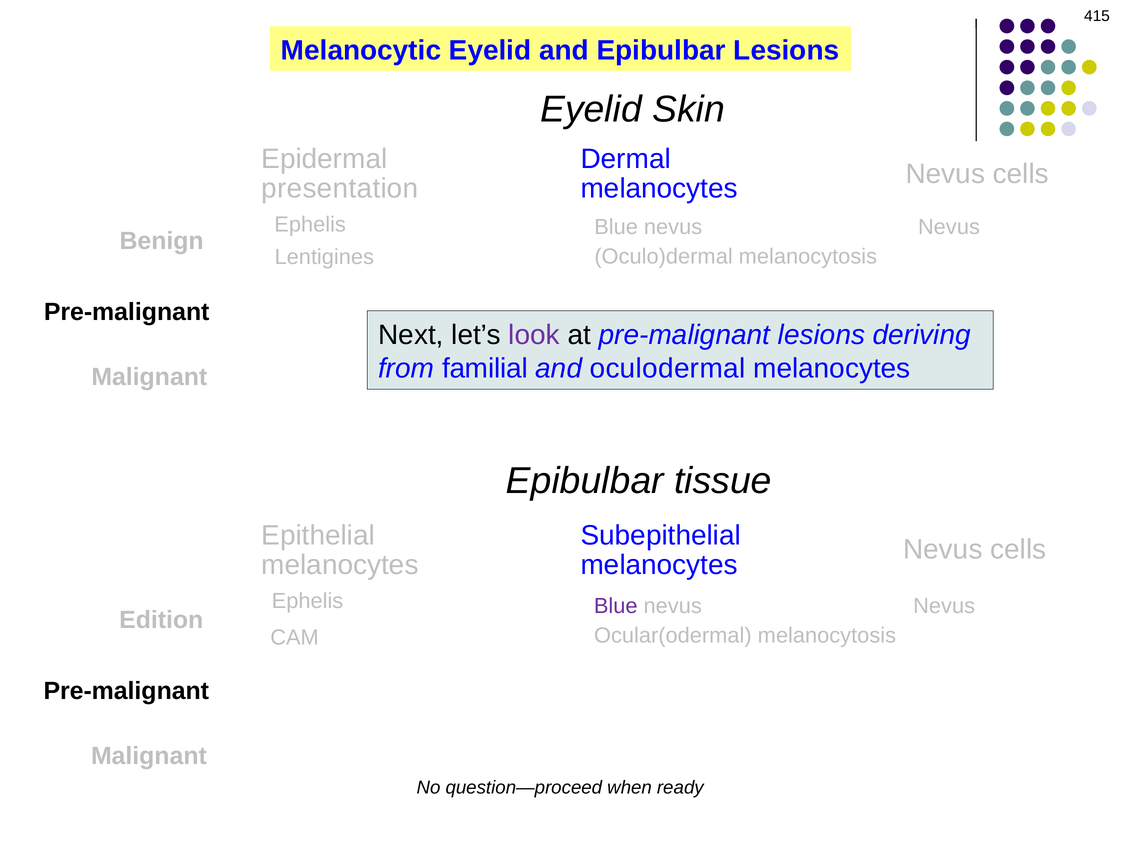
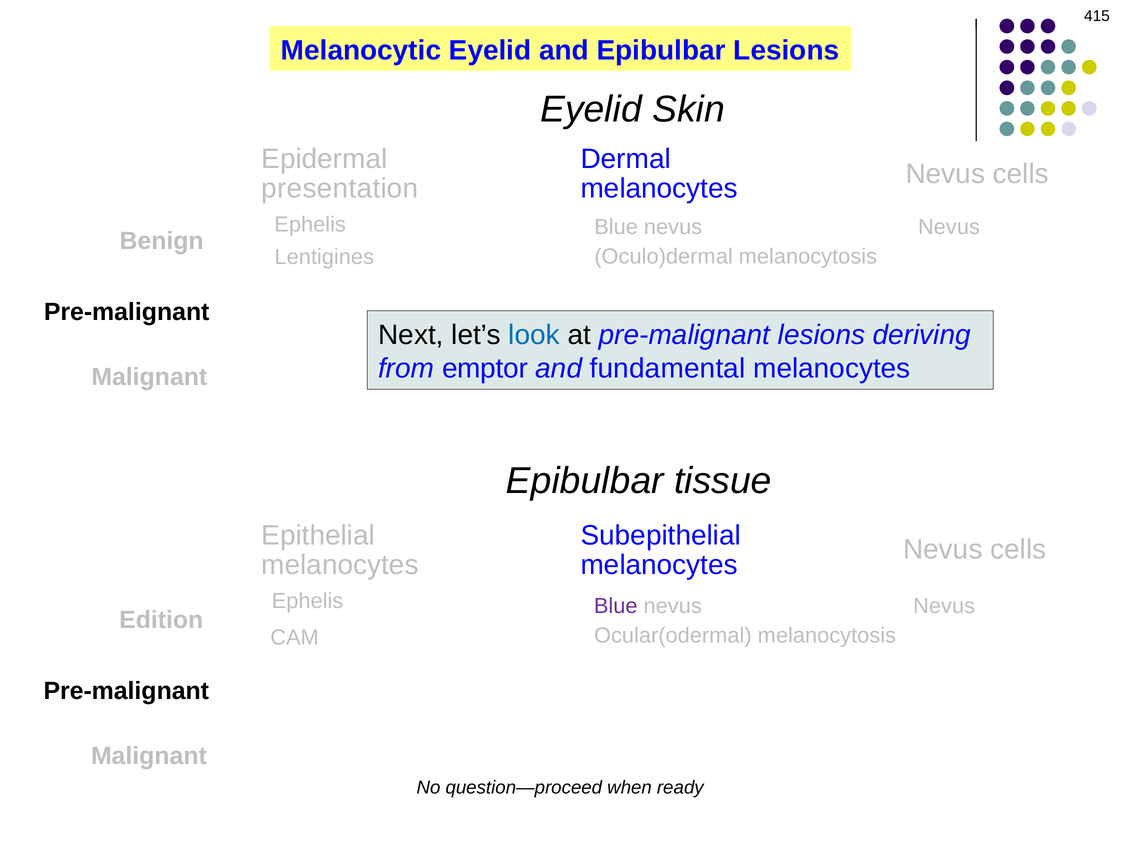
look colour: purple -> blue
familial: familial -> emptor
oculodermal: oculodermal -> fundamental
